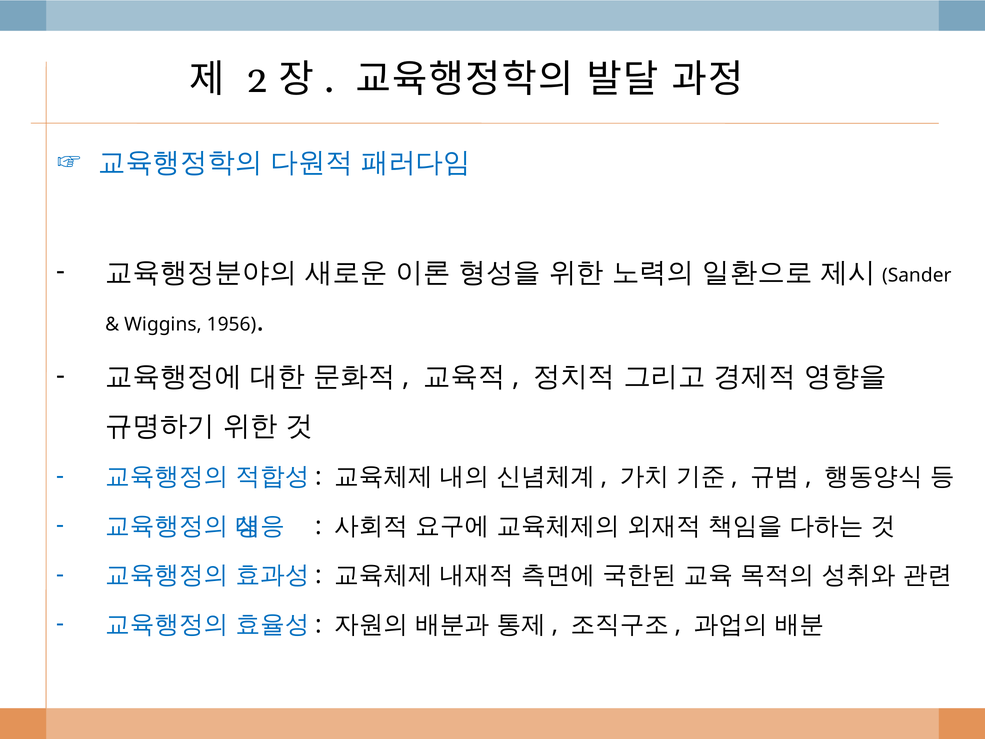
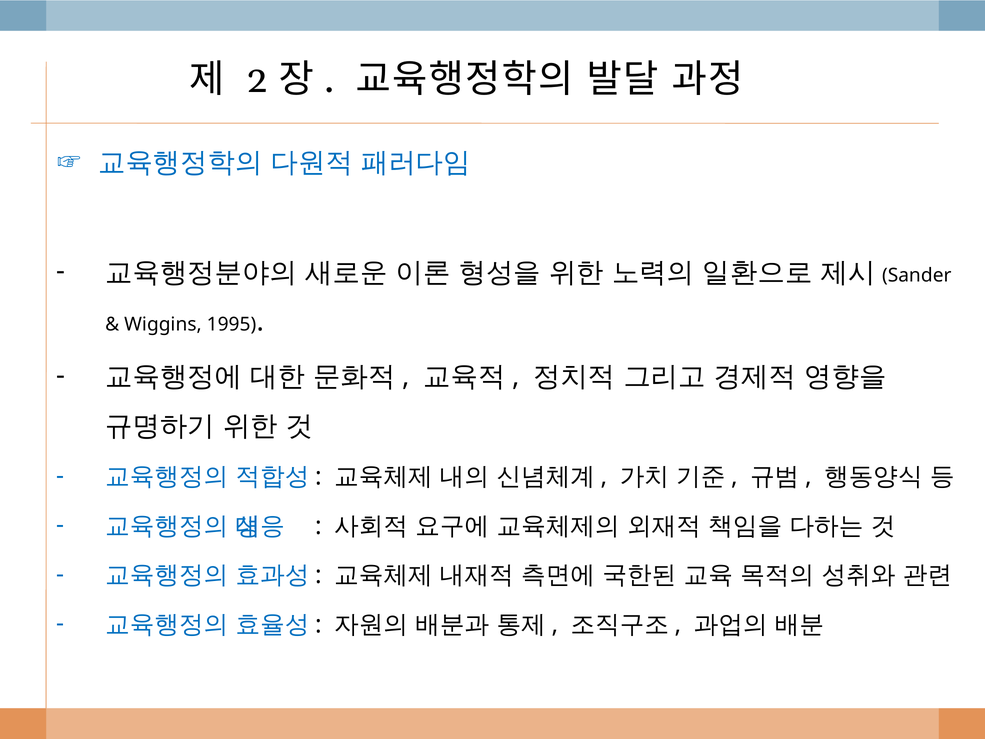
1956: 1956 -> 1995
